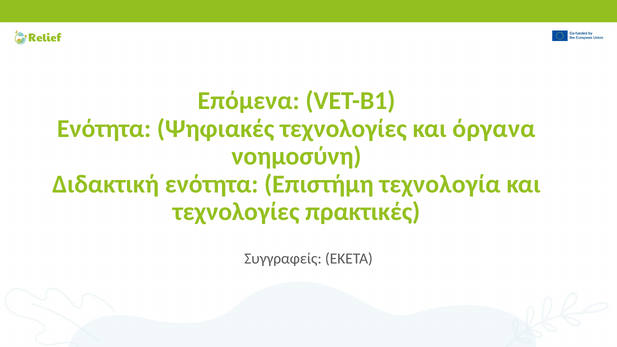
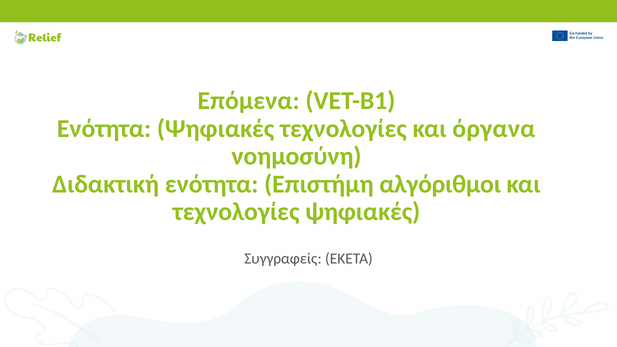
τεχνολογία: τεχνολογία -> αλγόριθμοι
τεχνολογίες πρακτικές: πρακτικές -> ψηφιακές
